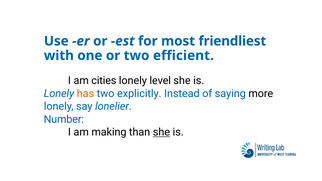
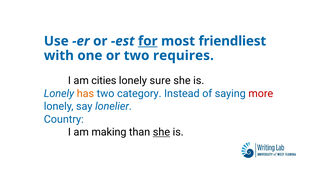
for underline: none -> present
efficient: efficient -> requires
level: level -> sure
explicitly: explicitly -> category
more colour: black -> red
Number: Number -> Country
